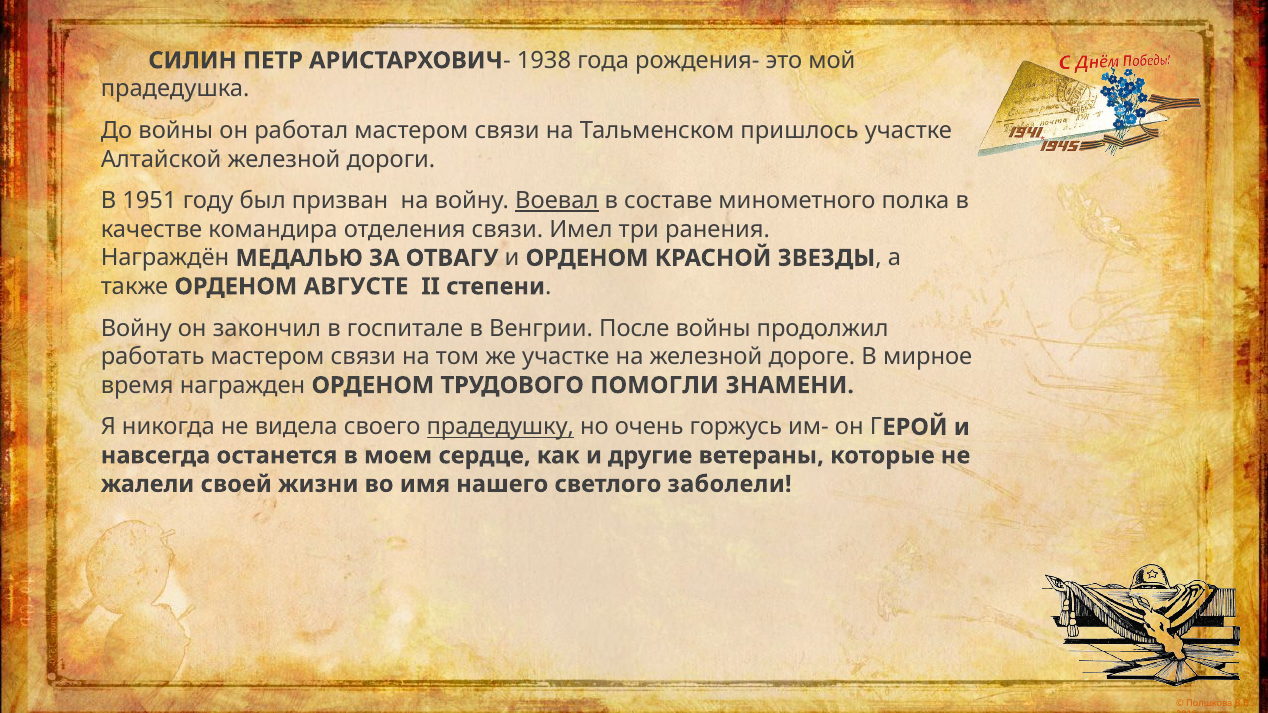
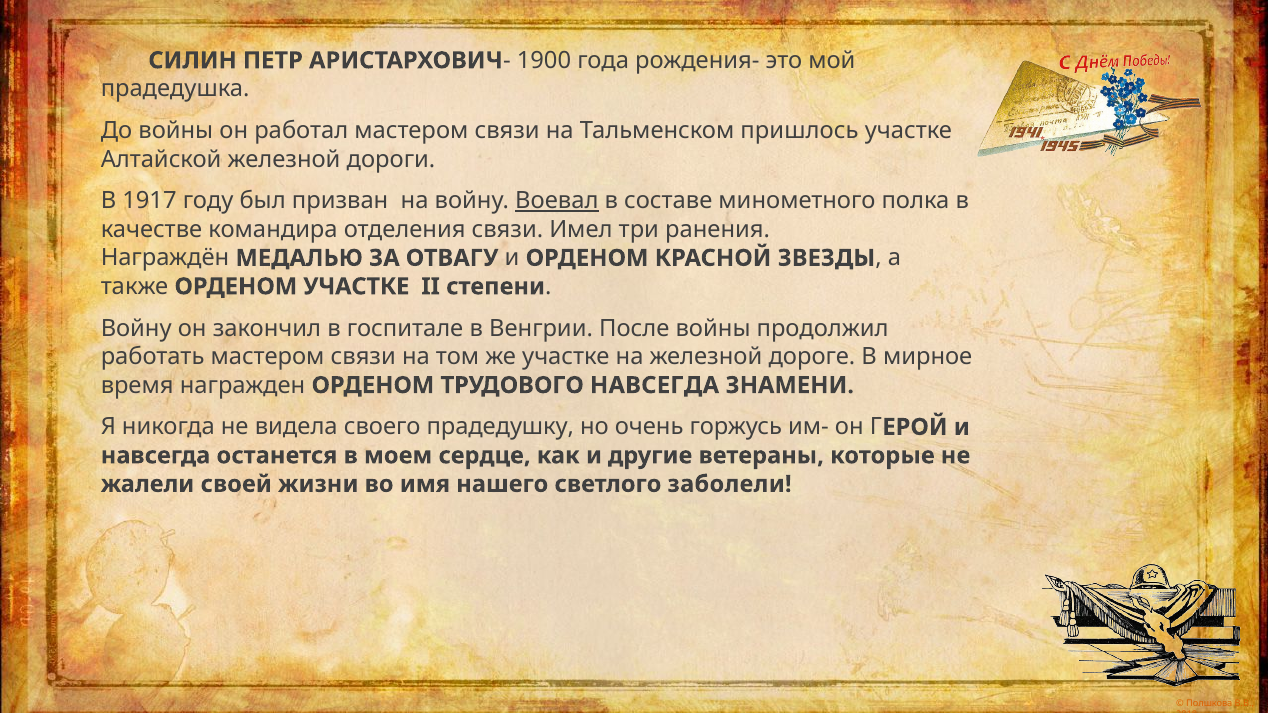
1938: 1938 -> 1900
1951: 1951 -> 1917
ОРДЕНОМ АВГУСТЕ: АВГУСТЕ -> УЧАСТКЕ
ТРУДОВОГО ПОМОГЛИ: ПОМОГЛИ -> НАВСЕГДА
прадедушку underline: present -> none
